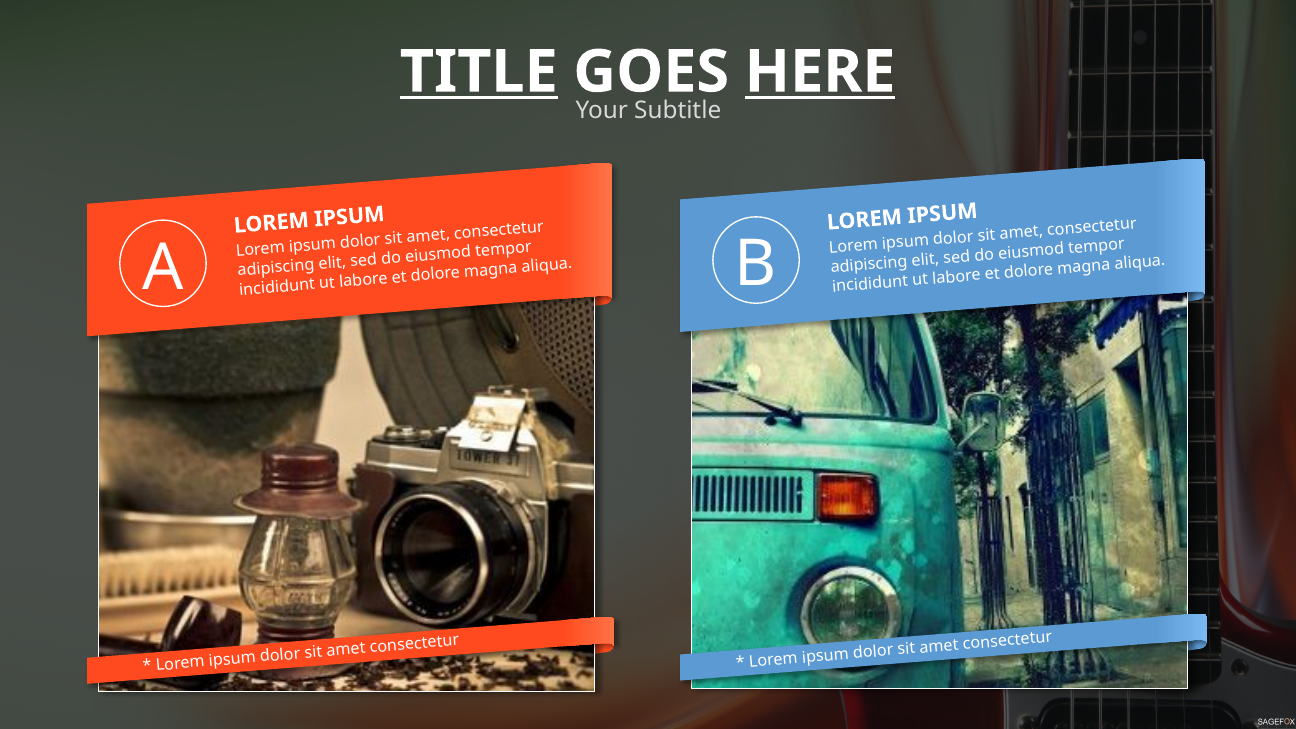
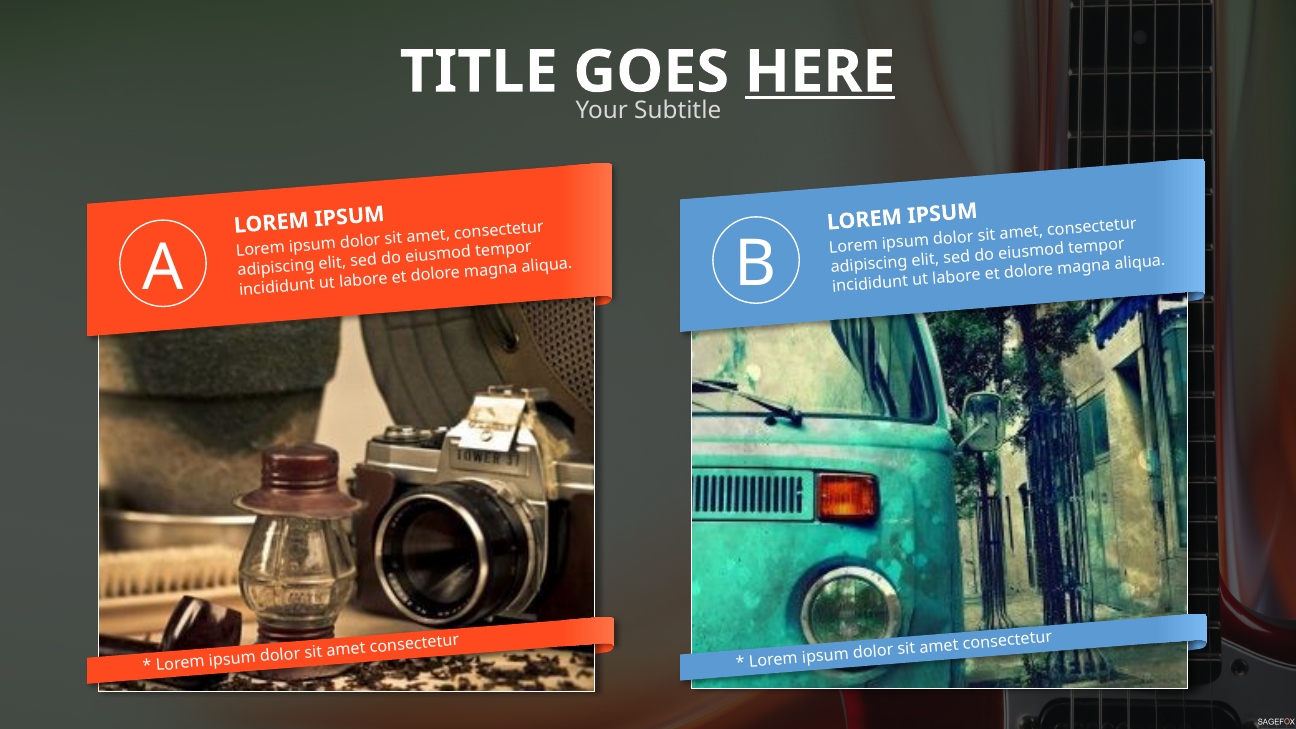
TITLE underline: present -> none
